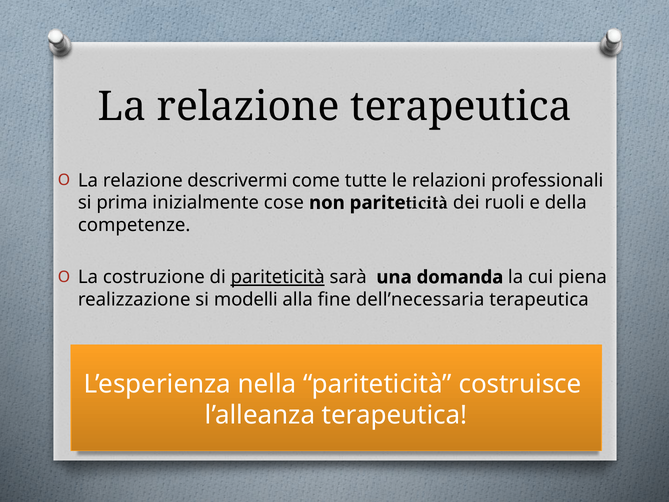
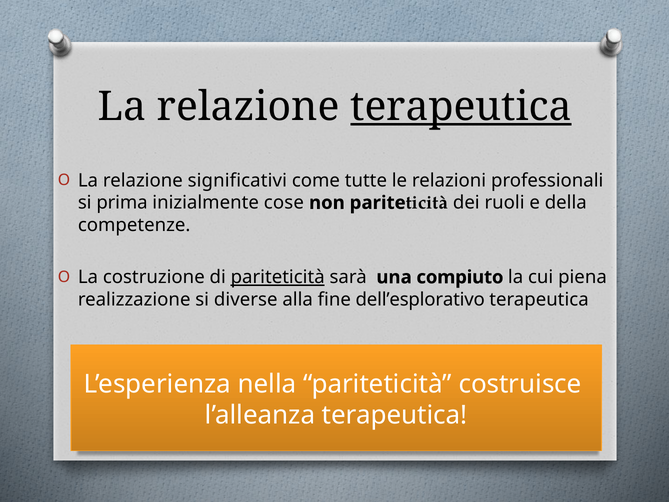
terapeutica at (461, 107) underline: none -> present
descrivermi: descrivermi -> significativi
domanda: domanda -> compiuto
modelli: modelli -> diverse
dell’necessaria: dell’necessaria -> dell’esplorativo
